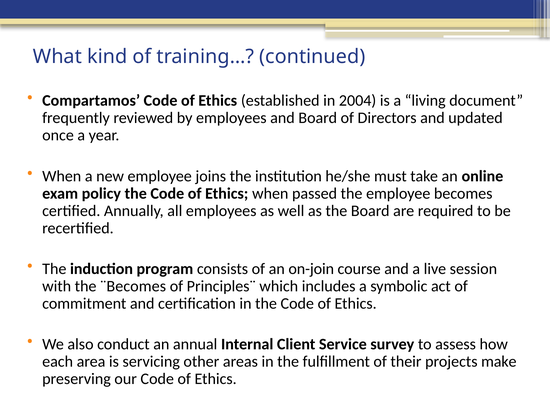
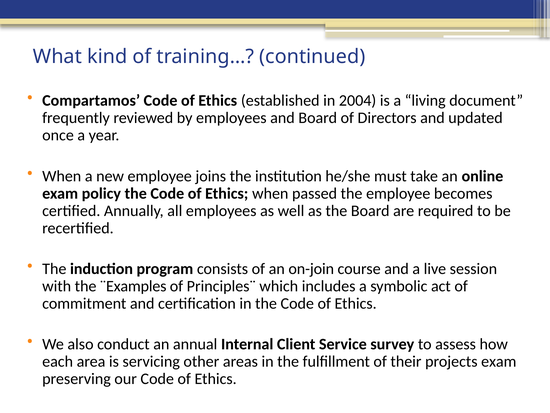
¨Becomes: ¨Becomes -> ¨Examples
projects make: make -> exam
